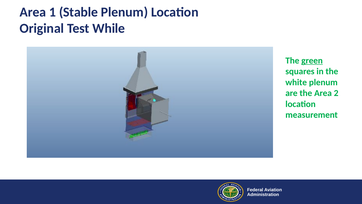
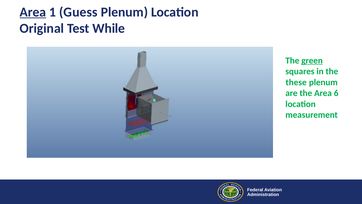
Area at (33, 12) underline: none -> present
Stable: Stable -> Guess
white: white -> these
2: 2 -> 6
